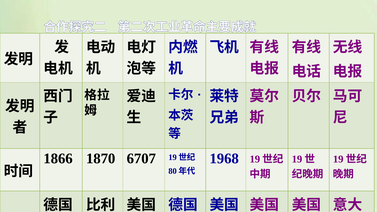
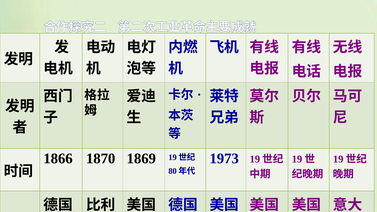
6707: 6707 -> 1869
1968: 1968 -> 1973
